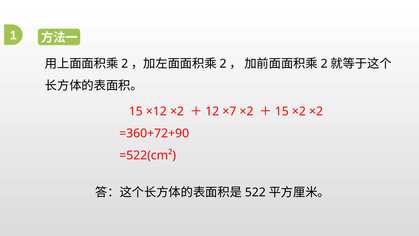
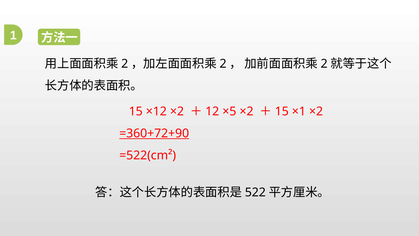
×7: ×7 -> ×5
15 ×2: ×2 -> ×1
=360+72+90 underline: none -> present
